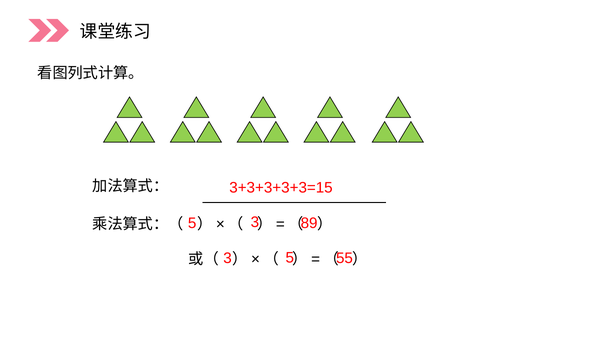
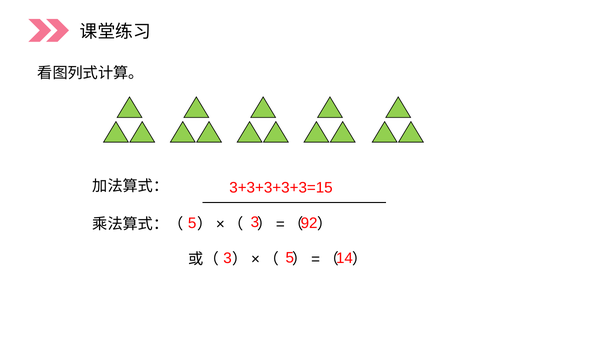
89: 89 -> 92
55: 55 -> 14
